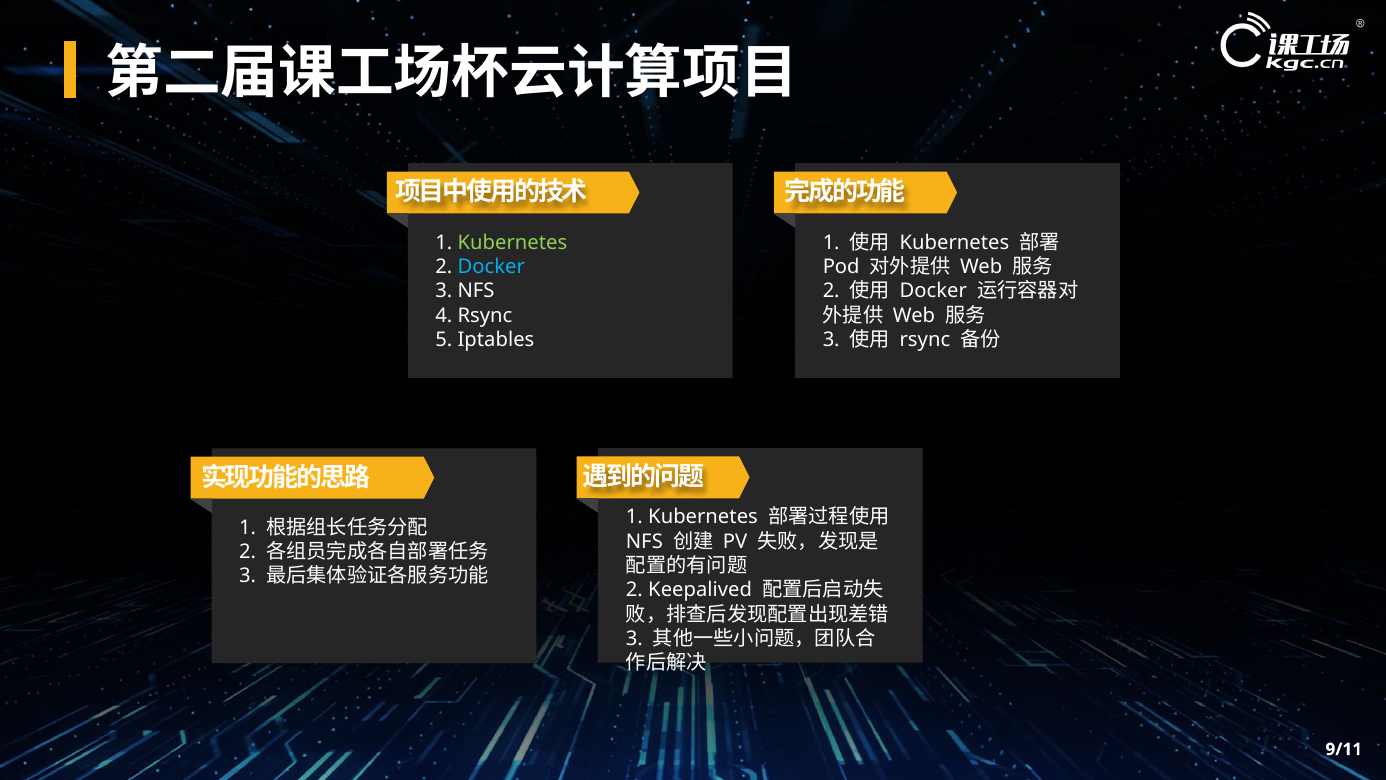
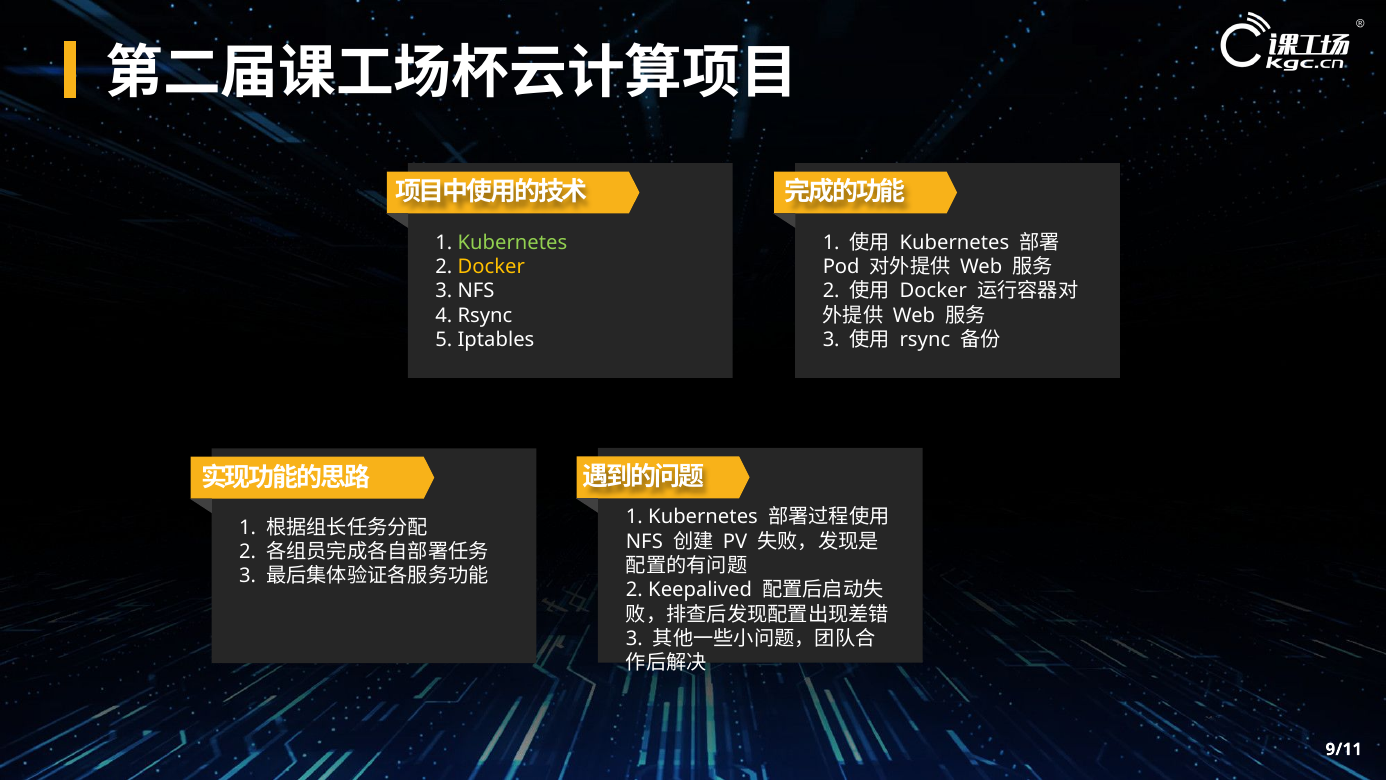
Docker at (491, 267) colour: light blue -> yellow
